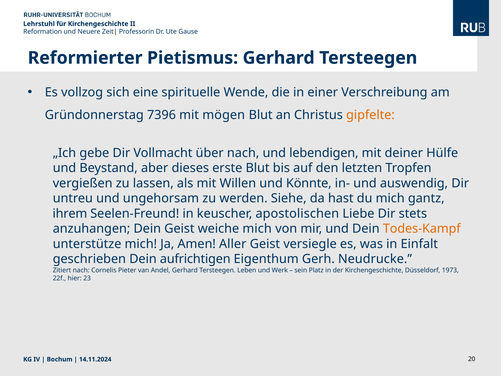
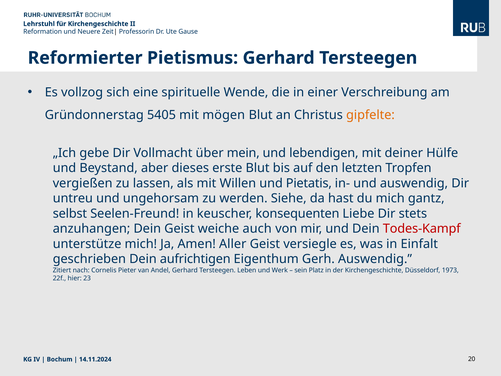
7396: 7396 -> 5405
über nach: nach -> mein
Könnte: Könnte -> Pietatis
ihrem: ihrem -> selbst
apostolischen: apostolischen -> konsequenten
weiche mich: mich -> auch
Todes-Kampf colour: orange -> red
Gerh Neudrucke: Neudrucke -> Auswendig
